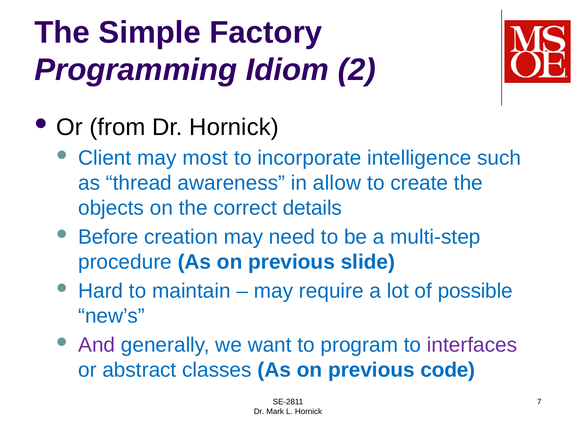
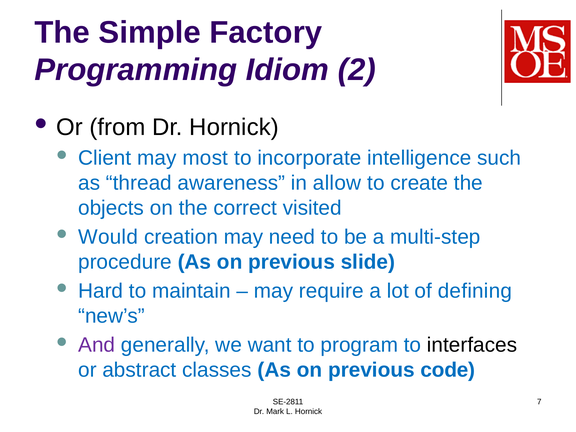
details: details -> visited
Before: Before -> Would
possible: possible -> defining
interfaces colour: purple -> black
